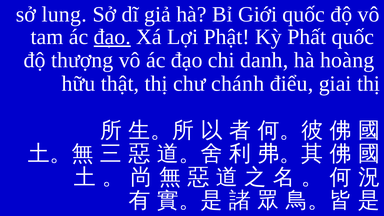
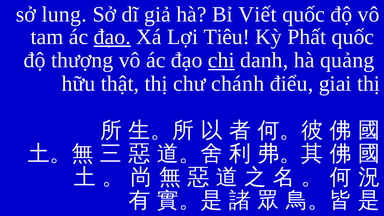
Giới: Giới -> Viết
Phật: Phật -> Tiêu
chi underline: none -> present
hoàng: hoàng -> quảng
